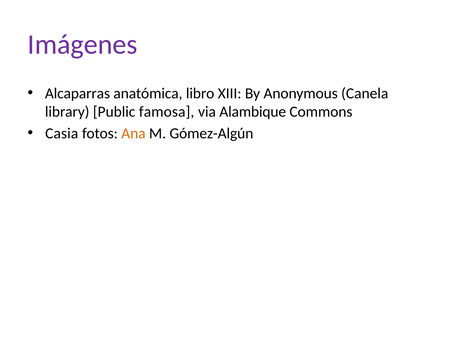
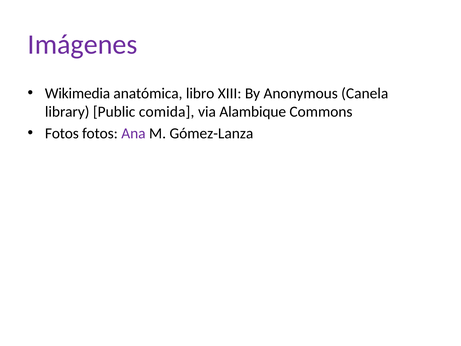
Alcaparras: Alcaparras -> Wikimedia
famosa: famosa -> comida
Casia at (62, 133): Casia -> Fotos
Ana colour: orange -> purple
Gómez-Algún: Gómez-Algún -> Gómez-Lanza
